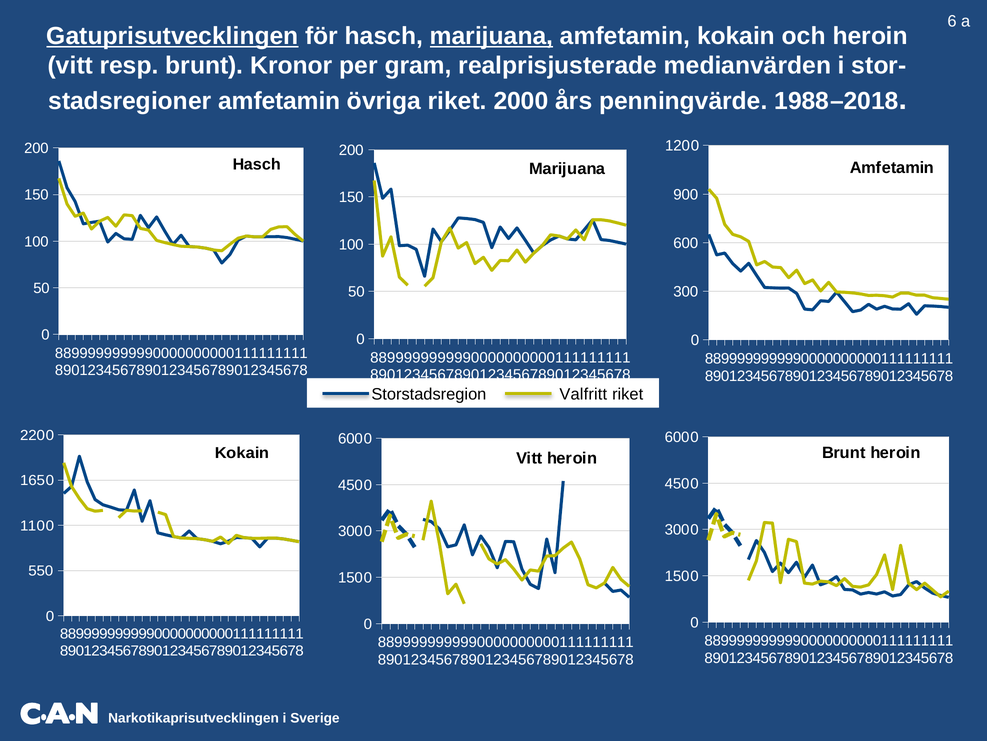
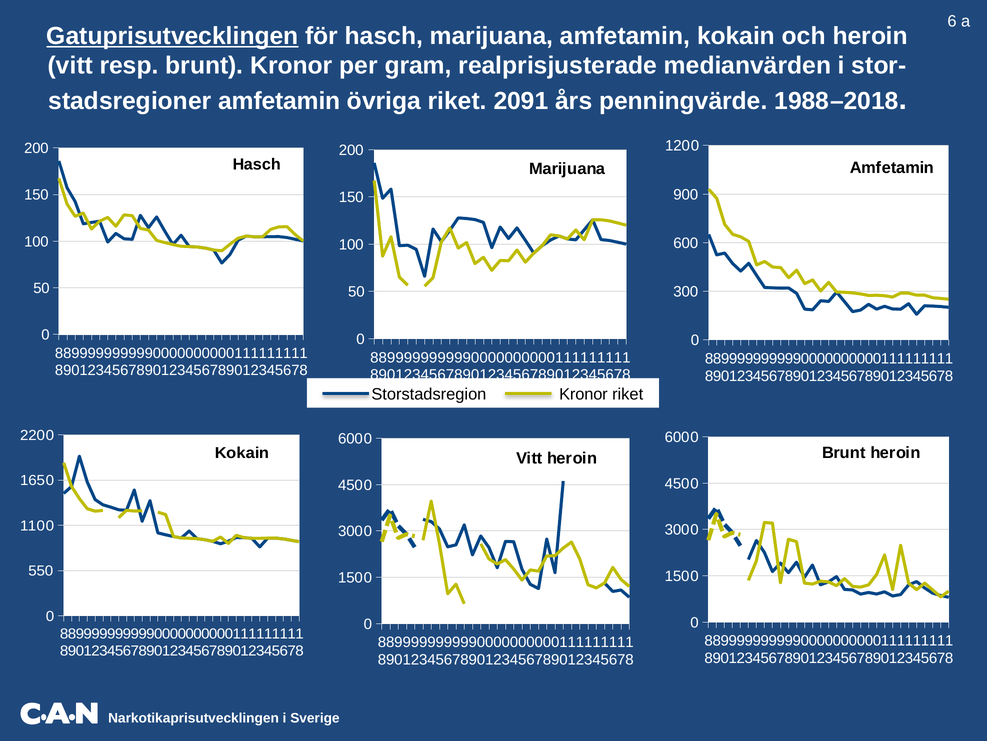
marijuana at (491, 36) underline: present -> none
2000: 2000 -> 2091
Storstadsregion Valfritt: Valfritt -> Kronor
